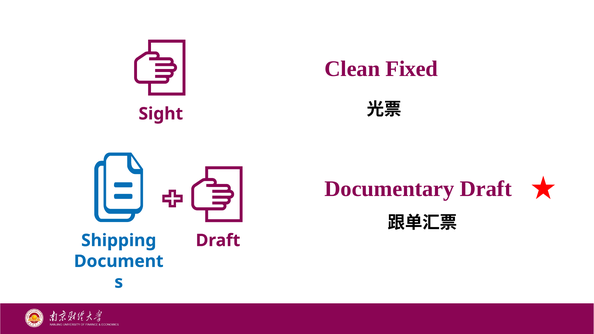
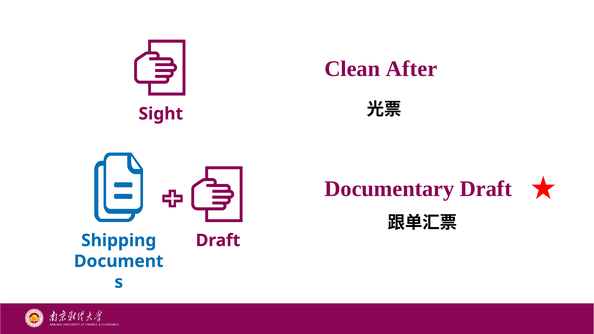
Fixed: Fixed -> After
